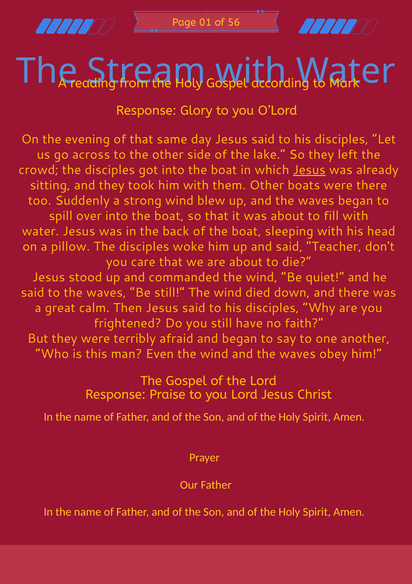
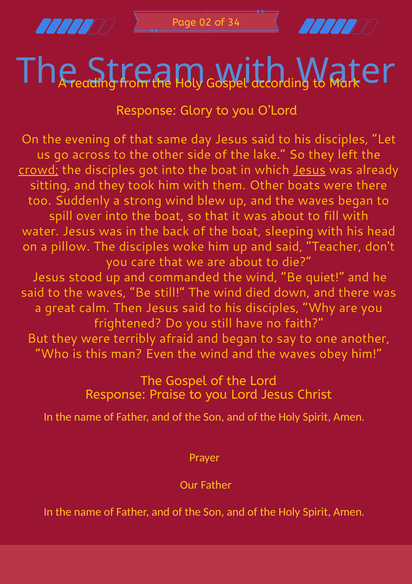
01: 01 -> 02
56: 56 -> 34
crowd underline: none -> present
